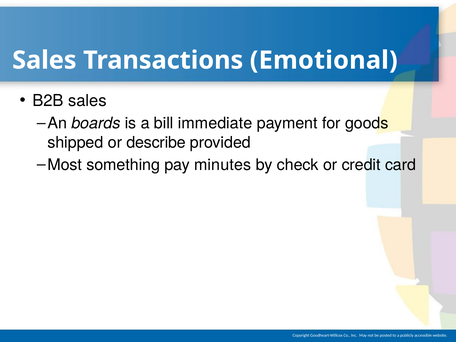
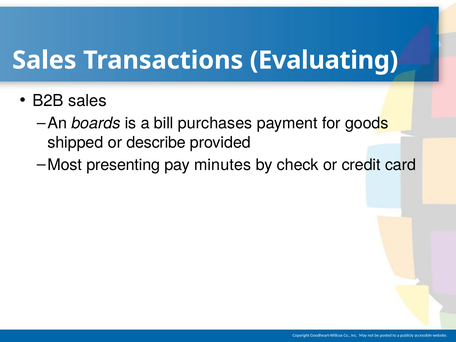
Emotional: Emotional -> Evaluating
immediate: immediate -> purchases
something: something -> presenting
